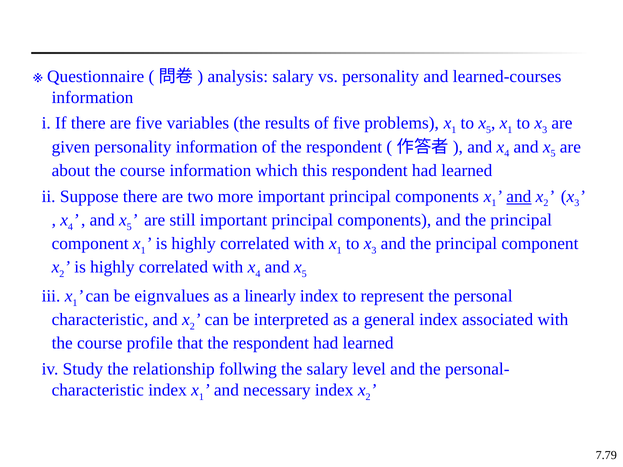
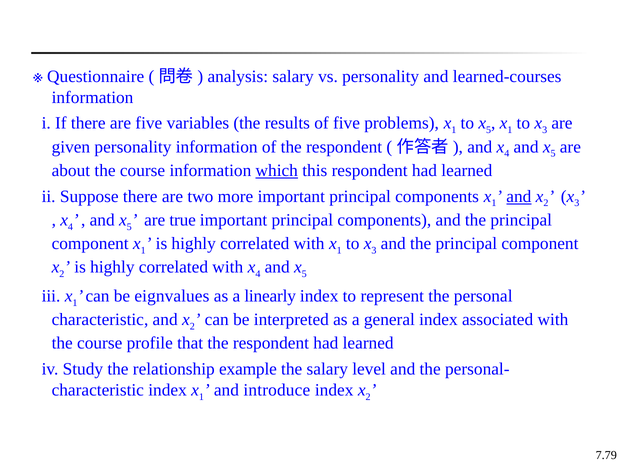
which underline: none -> present
still: still -> true
follwing: follwing -> example
necessary: necessary -> introduce
